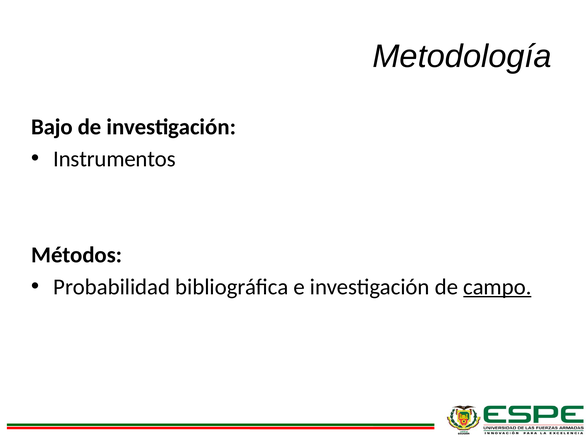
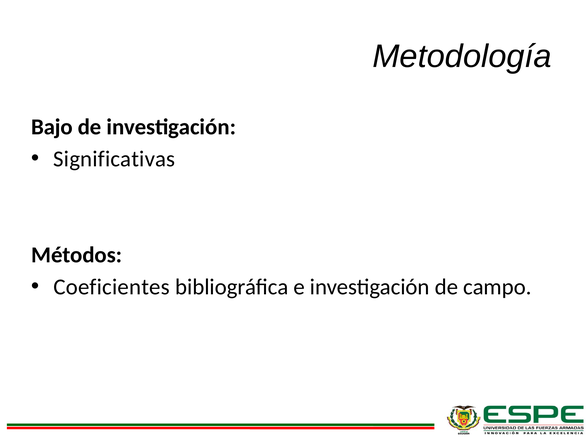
Instrumentos: Instrumentos -> Significativas
Probabilidad: Probabilidad -> Coeficientes
campo underline: present -> none
